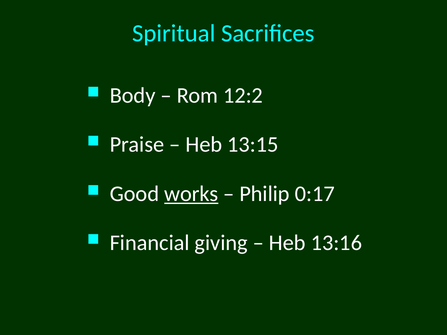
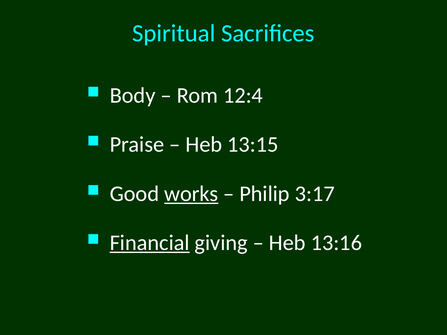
12:2: 12:2 -> 12:4
0:17: 0:17 -> 3:17
Financial underline: none -> present
